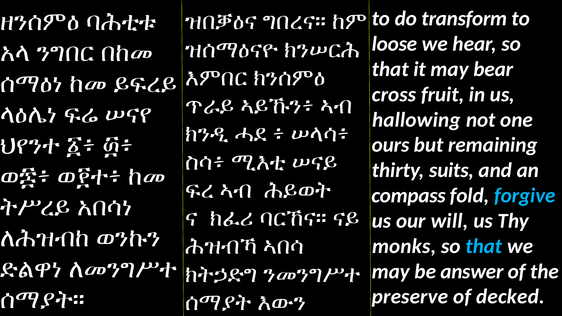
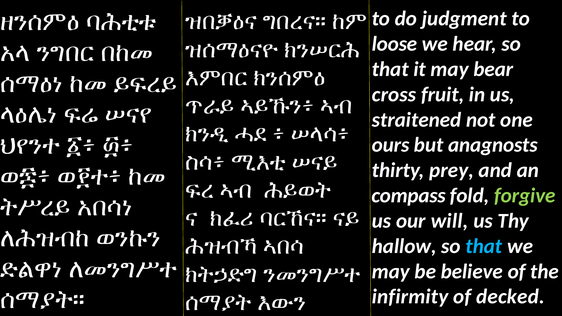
transform: transform -> judgment
hallowing: hallowing -> straitened
remaining: remaining -> anagnosts
suits: suits -> prey
forgive colour: light blue -> light green
monks: monks -> hallow
answer: answer -> believe
preserve: preserve -> infirmity
